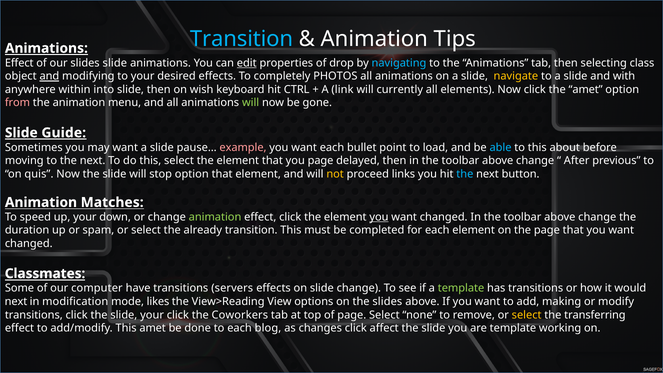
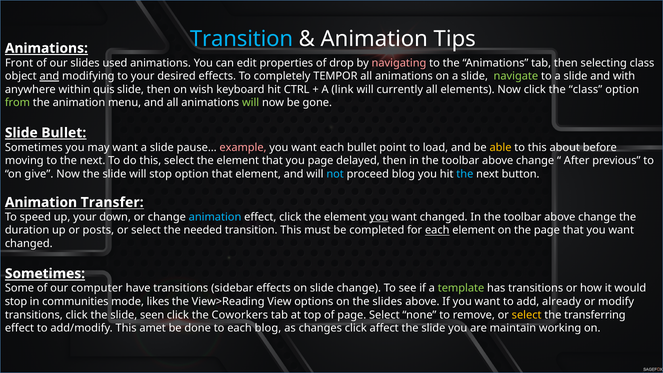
Effect at (19, 63): Effect -> Front
slides slide: slide -> used
edit underline: present -> none
navigating colour: light blue -> pink
PHOTOS: PHOTOS -> TEMPOR
navigate colour: yellow -> light green
into: into -> quis
the amet: amet -> class
from colour: pink -> light green
Slide Guide: Guide -> Bullet
able colour: light blue -> yellow
quis: quis -> give
not colour: yellow -> light blue
proceed links: links -> blog
Matches: Matches -> Transfer
animation at (215, 217) colour: light green -> light blue
spam: spam -> posts
already: already -> needed
each at (437, 230) underline: none -> present
Classmates at (45, 274): Classmates -> Sometimes
servers: servers -> sidebar
next at (16, 302): next -> stop
modification: modification -> communities
making: making -> already
slide your: your -> seen
are template: template -> maintain
